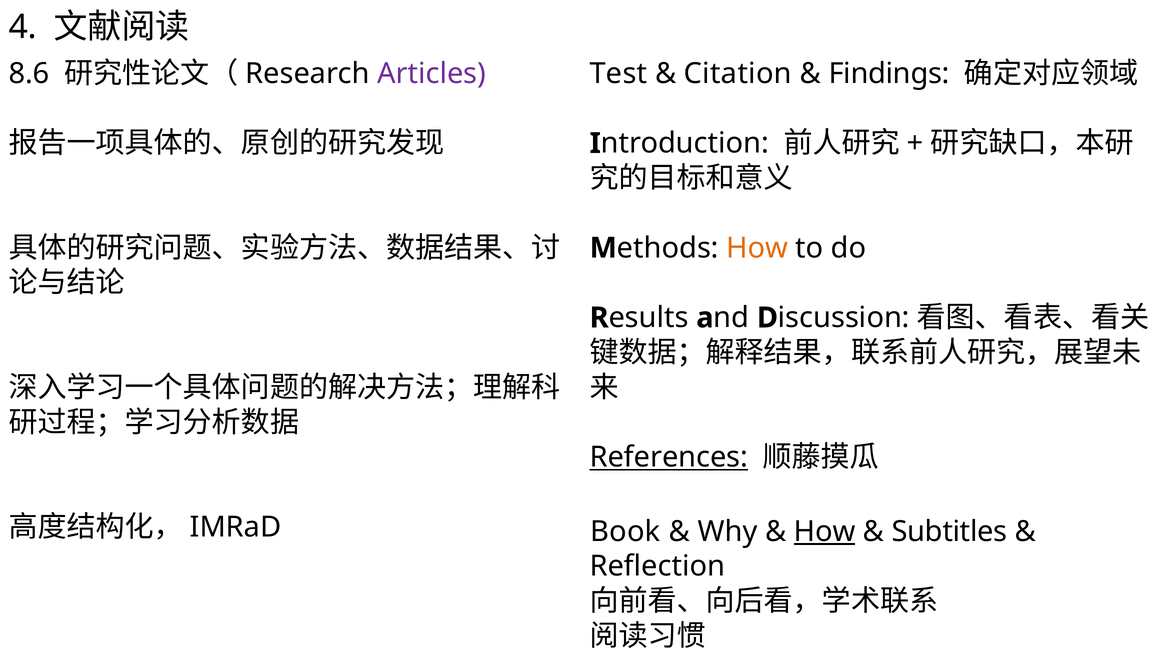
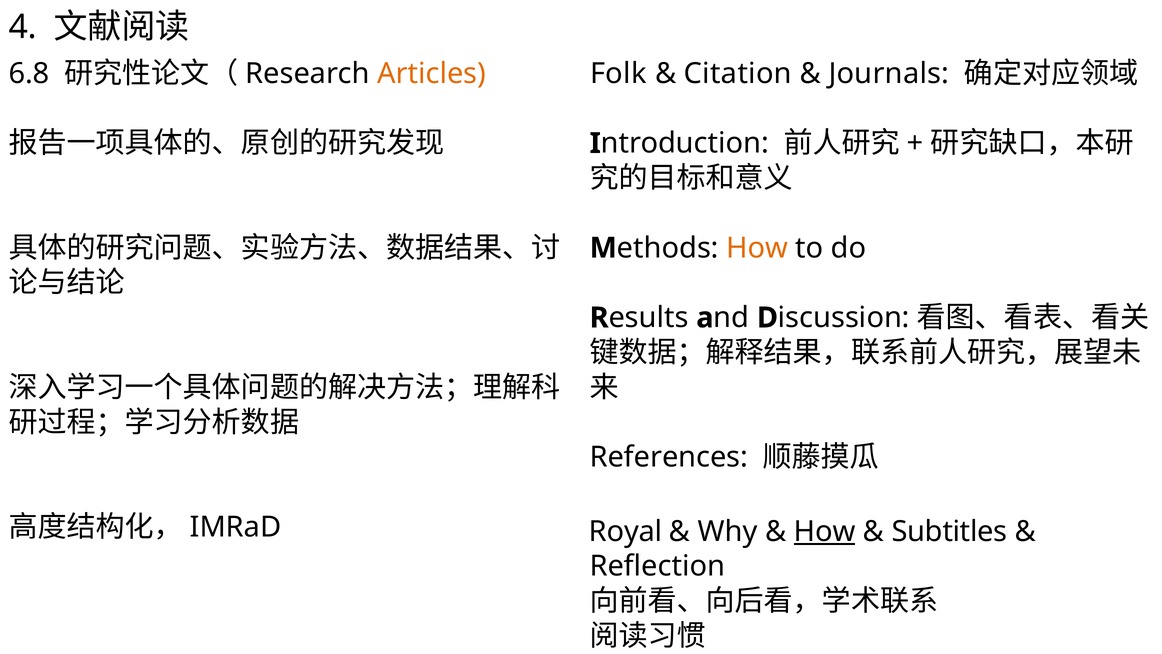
8.6: 8.6 -> 6.8
Articles colour: purple -> orange
Test: Test -> Folk
Findings: Findings -> Journals
References underline: present -> none
Book: Book -> Royal
